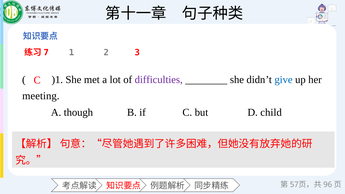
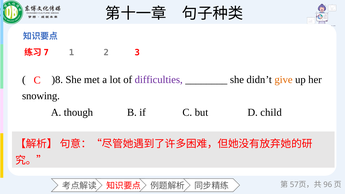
)1: )1 -> )8
give colour: blue -> orange
meeting: meeting -> snowing
